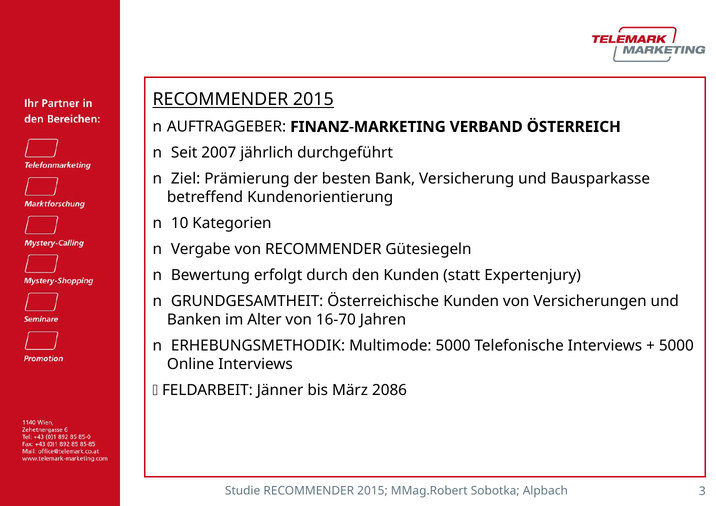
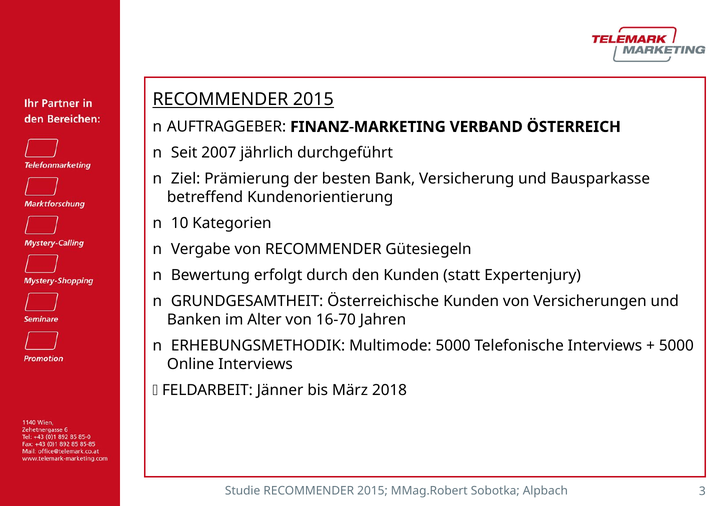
2086: 2086 -> 2018
